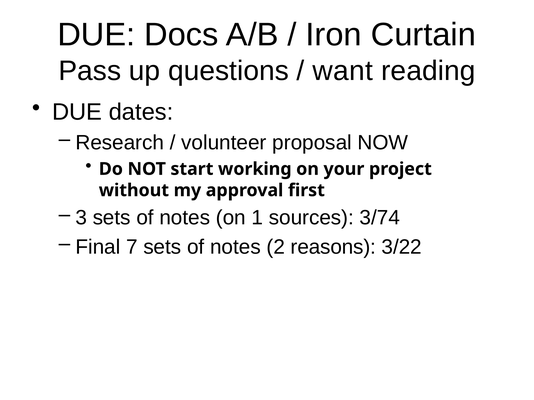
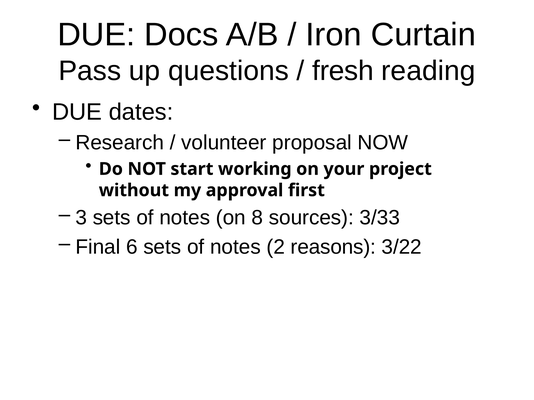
want: want -> fresh
1: 1 -> 8
3/74: 3/74 -> 3/33
7: 7 -> 6
